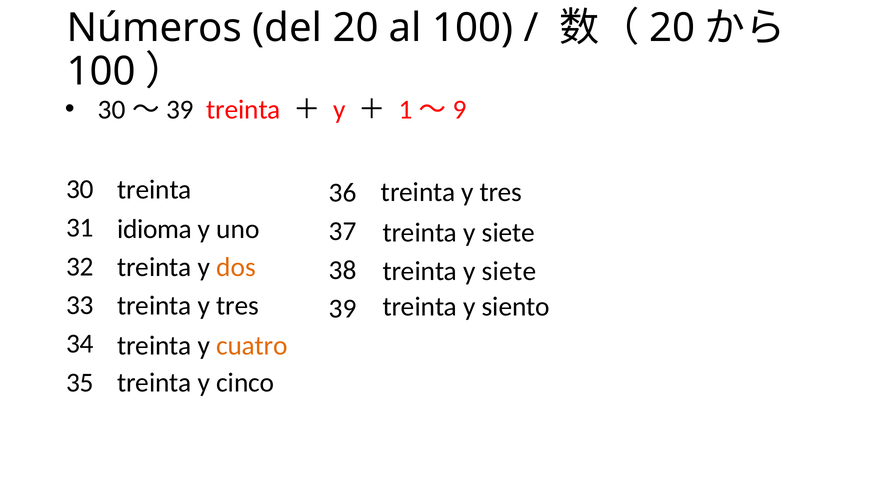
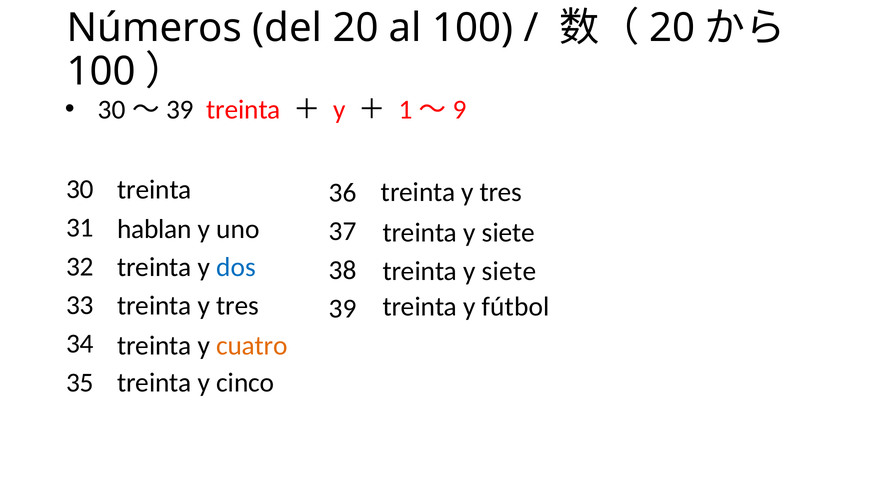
idioma: idioma -> hablan
dos colour: orange -> blue
siento: siento -> fútbol
